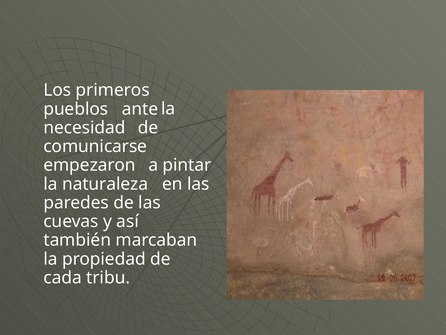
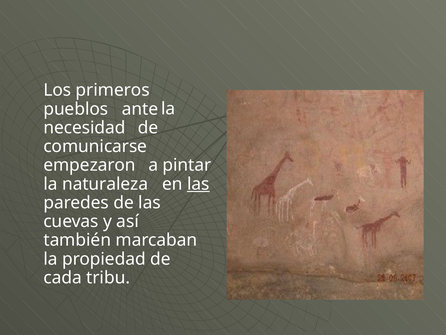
las at (198, 184) underline: none -> present
